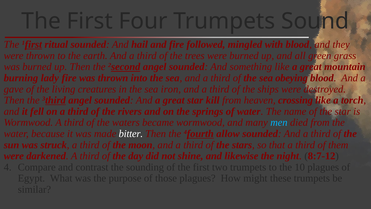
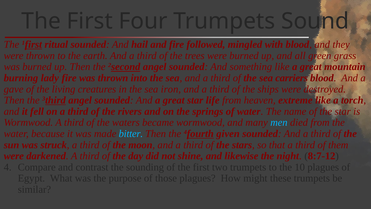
obeying: obeying -> carriers
kill: kill -> life
crossing: crossing -> extreme
bitter colour: white -> light blue
allow: allow -> given
